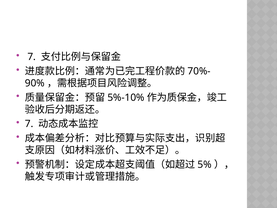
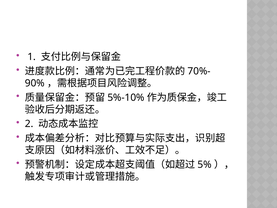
7 at (32, 57): 7 -> 1
7 at (29, 124): 7 -> 2
